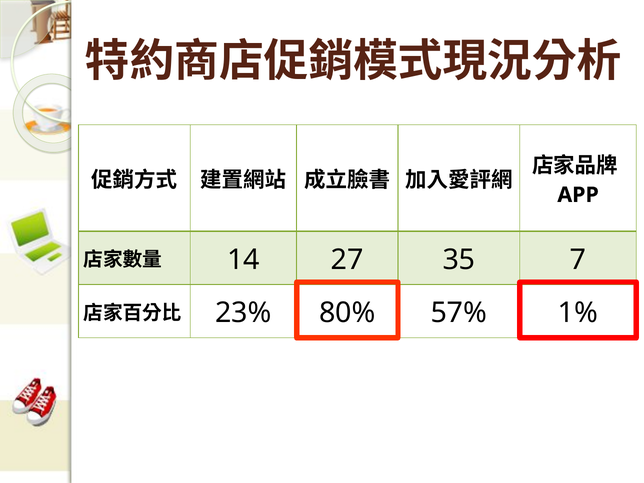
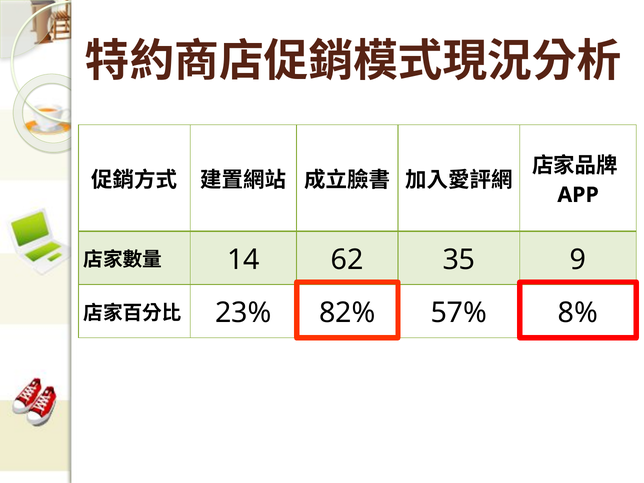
27: 27 -> 62
7: 7 -> 9
80%: 80% -> 82%
1%: 1% -> 8%
